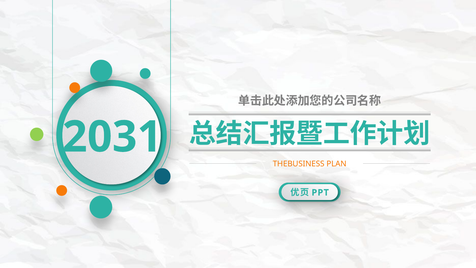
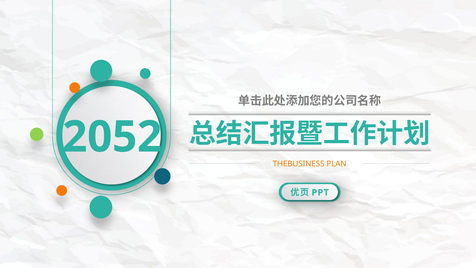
2031: 2031 -> 2052
